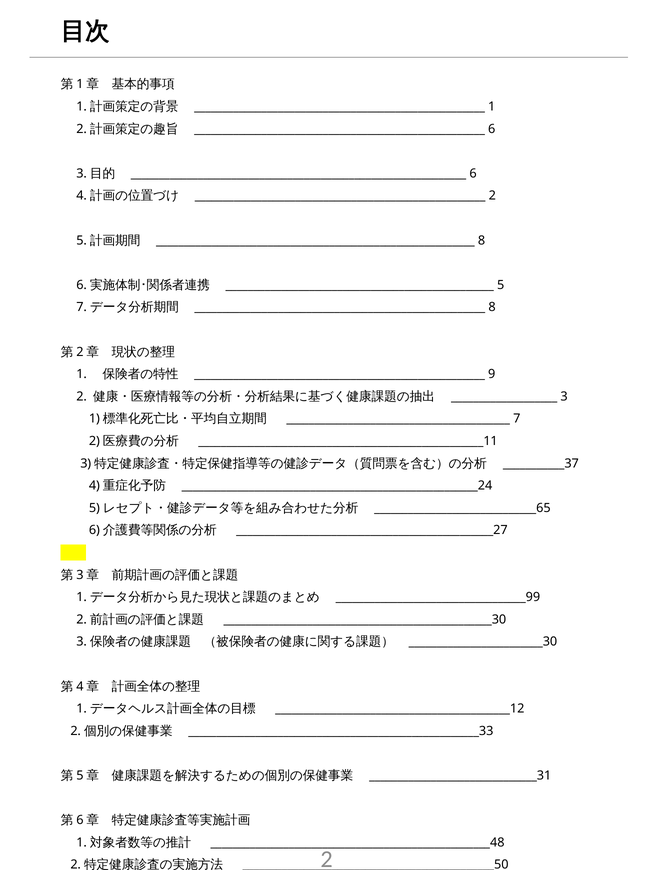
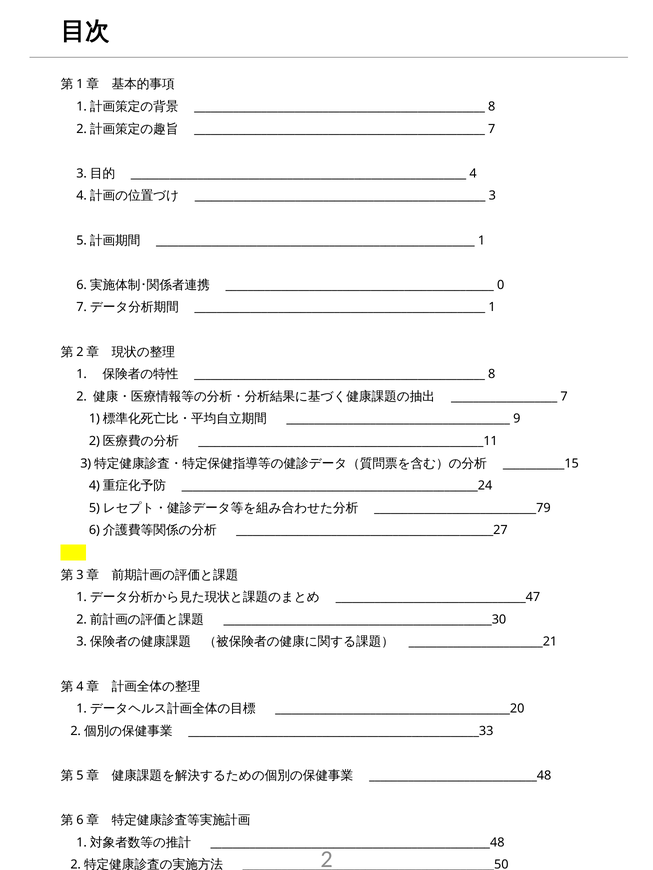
1 at (492, 107): 1 -> 8
6 at (492, 129): 6 -> 7
6 at (473, 174): 6 -> 4
2 at (492, 196): 2 -> 3
8 at (482, 241): 8 -> 1
5: 5 -> 0
8 at (492, 308): 8 -> 1
9 at (492, 374): 9 -> 8
3 at (564, 397): 3 -> 7
7: 7 -> 9
___________37: ___________37 -> ___________15
_____________________________65: _____________________________65 -> _____________________________79
__________________________________99: __________________________________99 -> __________________________________47
________________________30: ________________________30 -> ________________________21
__________________________________________12: __________________________________________12 -> __________________________________________20
______________________________31: ______________________________31 -> ______________________________48
